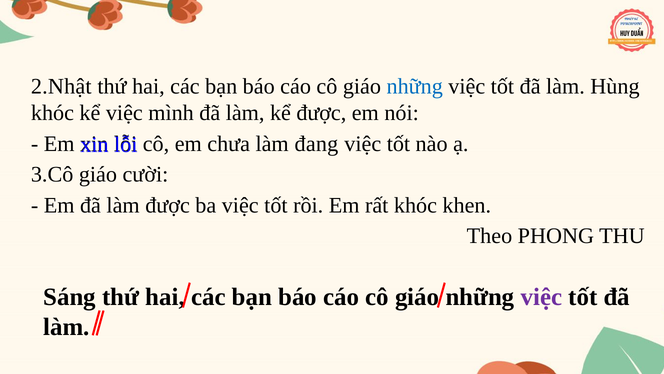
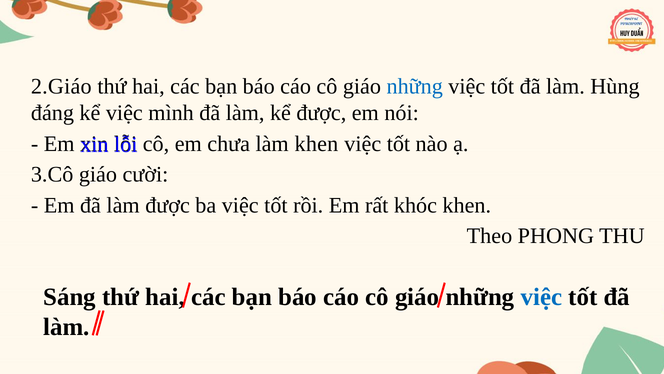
2.Nhật: 2.Nhật -> 2.Giáo
khóc at (52, 113): khóc -> đáng
làm đang: đang -> khen
việc at (541, 297) colour: purple -> blue
